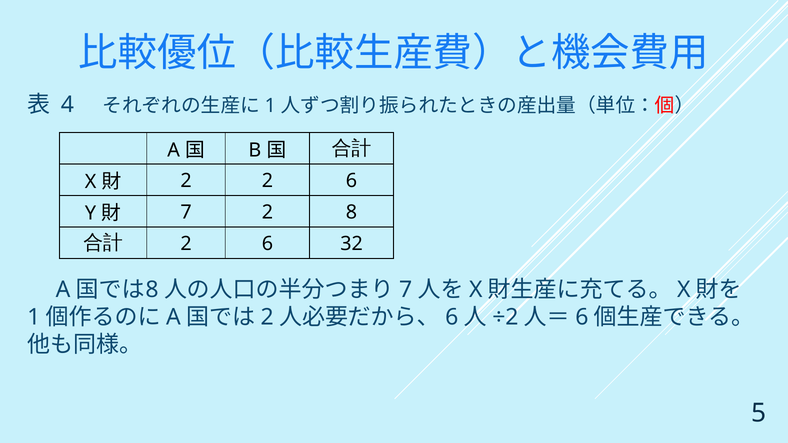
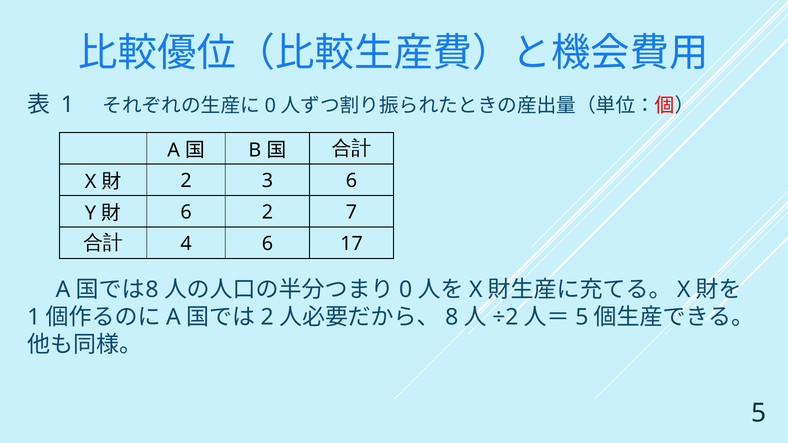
4 at (67, 104): 4 -> 1
1 at (270, 106): 1 -> 0
2 2: 2 -> 3
7 at (186, 212): 7 -> 6
2 8: 8 -> 7
2 at (186, 244): 2 -> 4
32: 32 -> 17
7 at (406, 290): 7 -> 0
6 at (452, 317): 6 -> 8
6 at (582, 317): 6 -> 5
